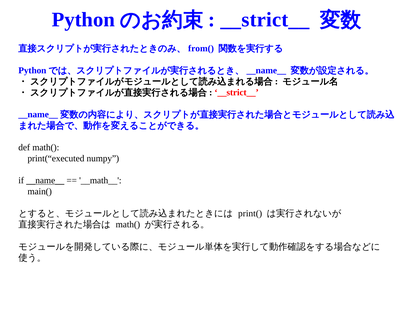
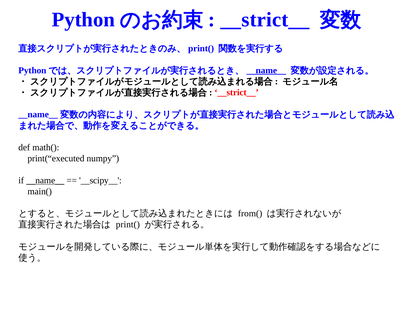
from( at (201, 48): from( -> print(
__name__ at (266, 70) underline: none -> present
__math__: __math__ -> __scipy__
print(: print( -> from(
math( at (128, 224): math( -> print(
